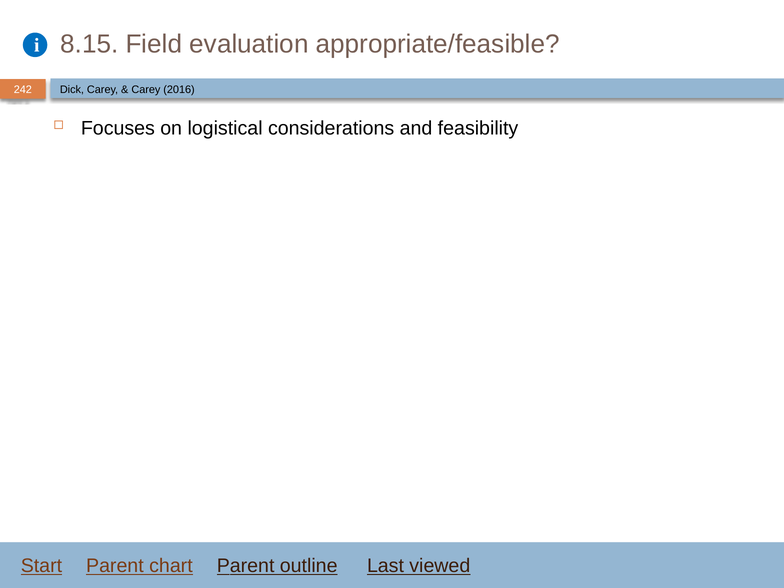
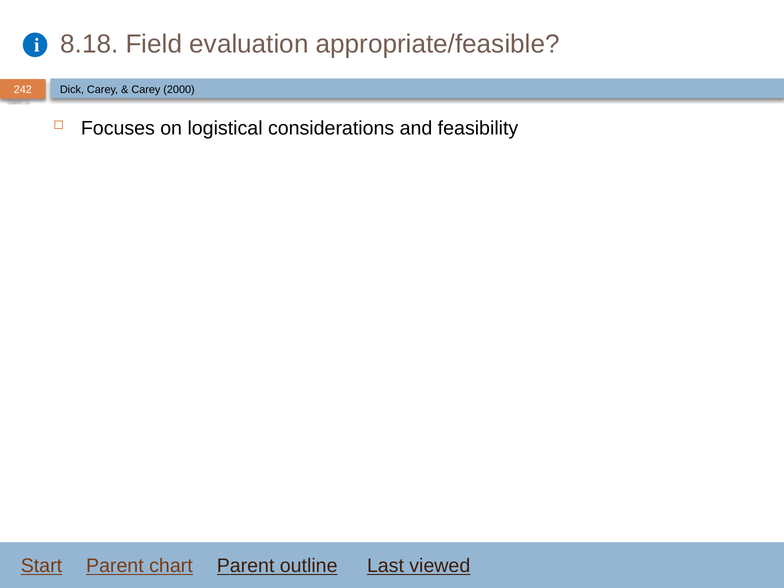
8.15: 8.15 -> 8.18
2016: 2016 -> 2000
